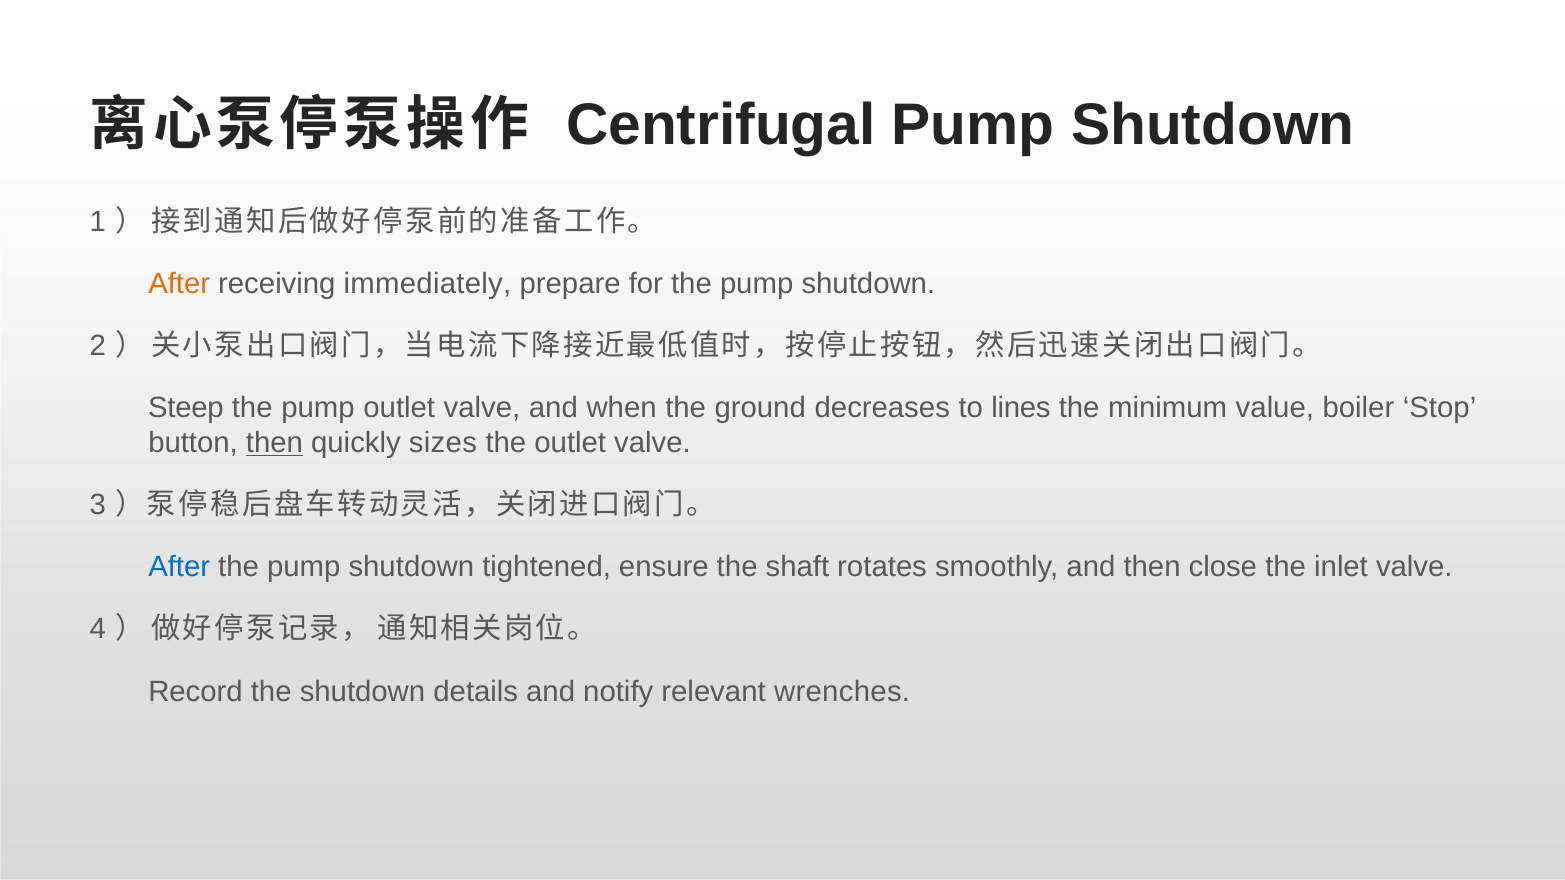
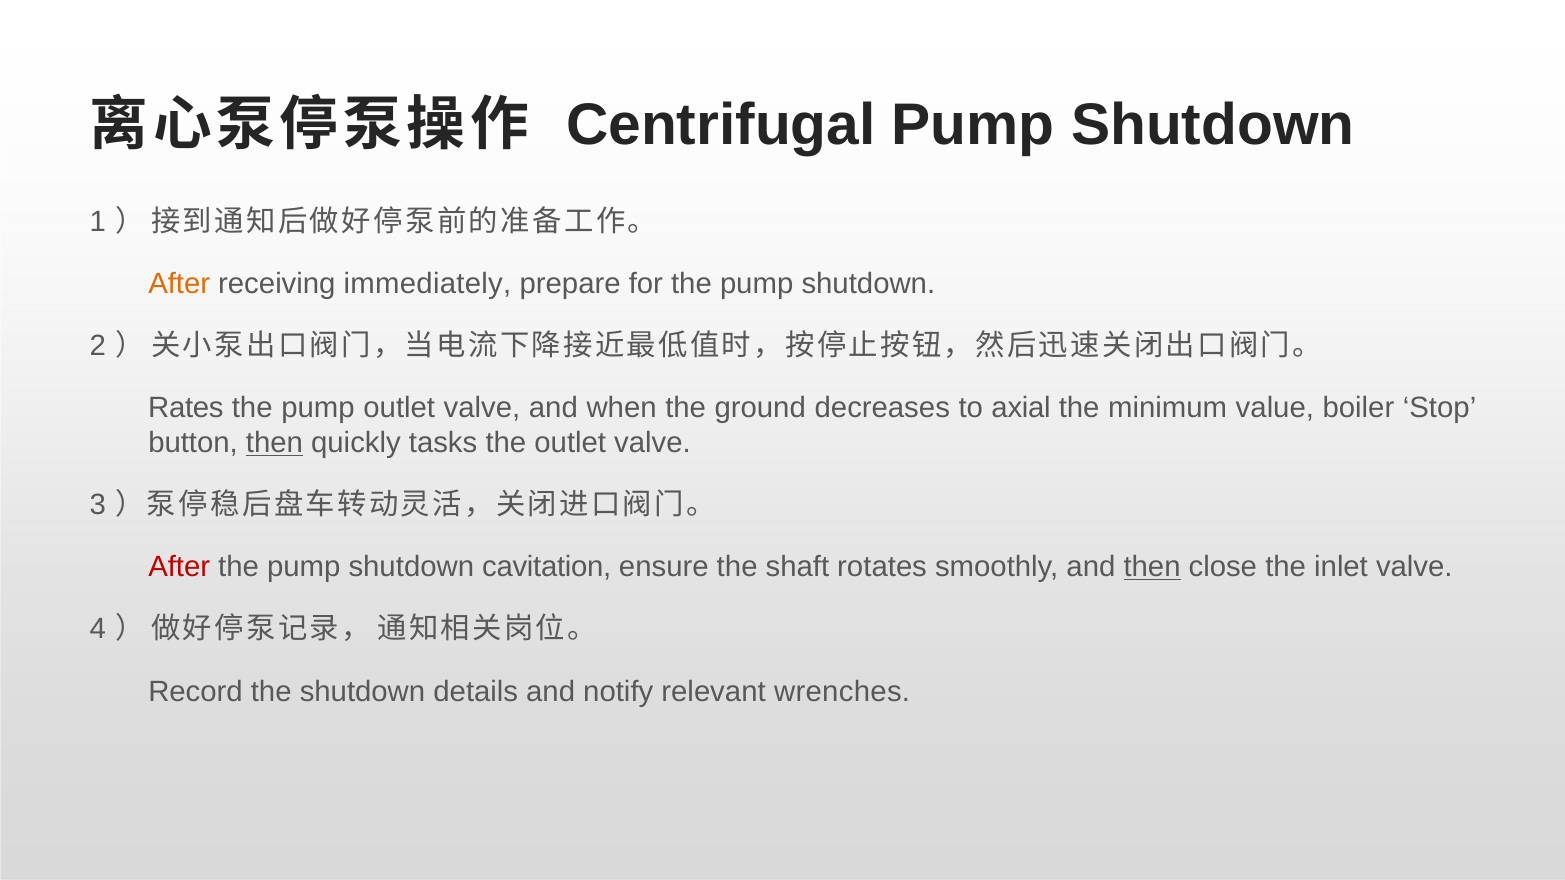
Steep: Steep -> Rates
lines: lines -> axial
sizes: sizes -> tasks
After at (179, 567) colour: blue -> red
tightened: tightened -> cavitation
then at (1152, 567) underline: none -> present
